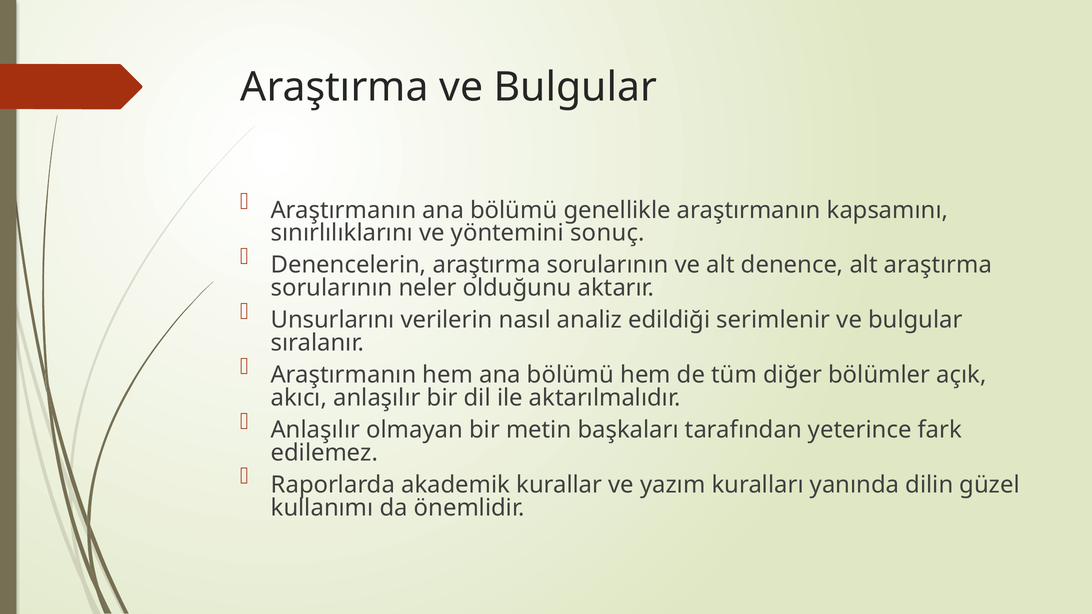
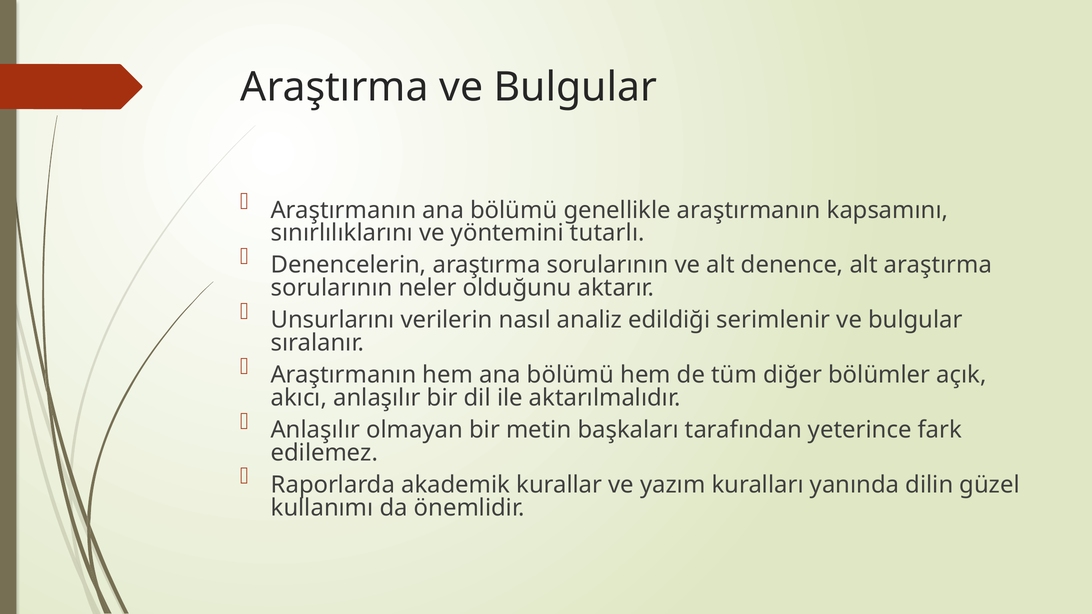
sonuç: sonuç -> tutarlı
